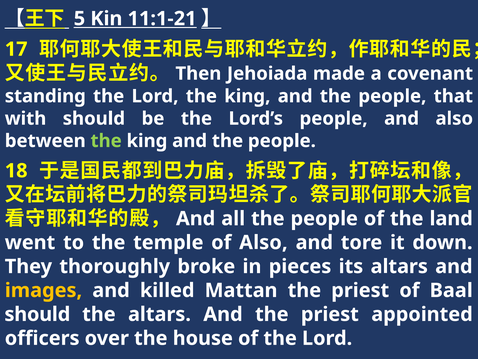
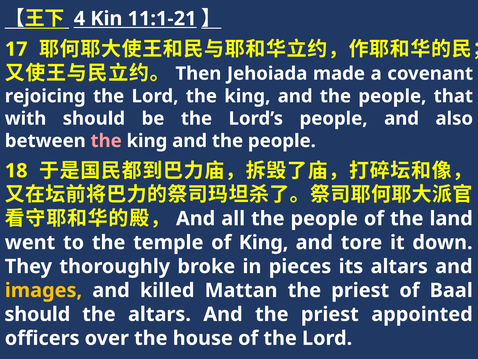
5: 5 -> 4
standing: standing -> rejoicing
the at (106, 141) colour: light green -> pink
of Also: Also -> King
